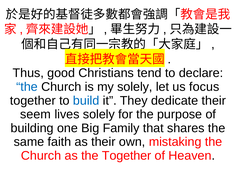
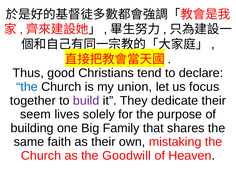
my solely: solely -> union
build colour: blue -> purple
the Together: Together -> Goodwill
